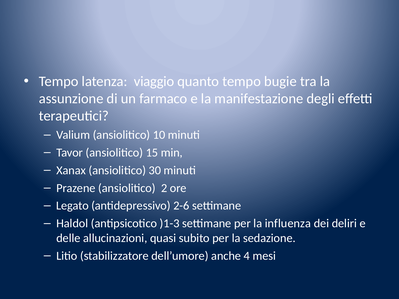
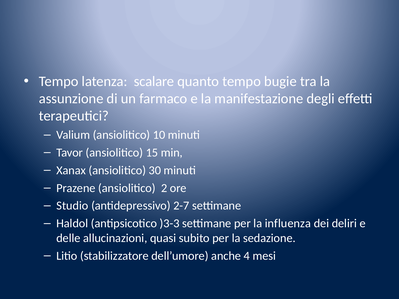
viaggio: viaggio -> scalare
Legato: Legato -> Studio
2-6: 2-6 -> 2-7
)1-3: )1-3 -> )3-3
